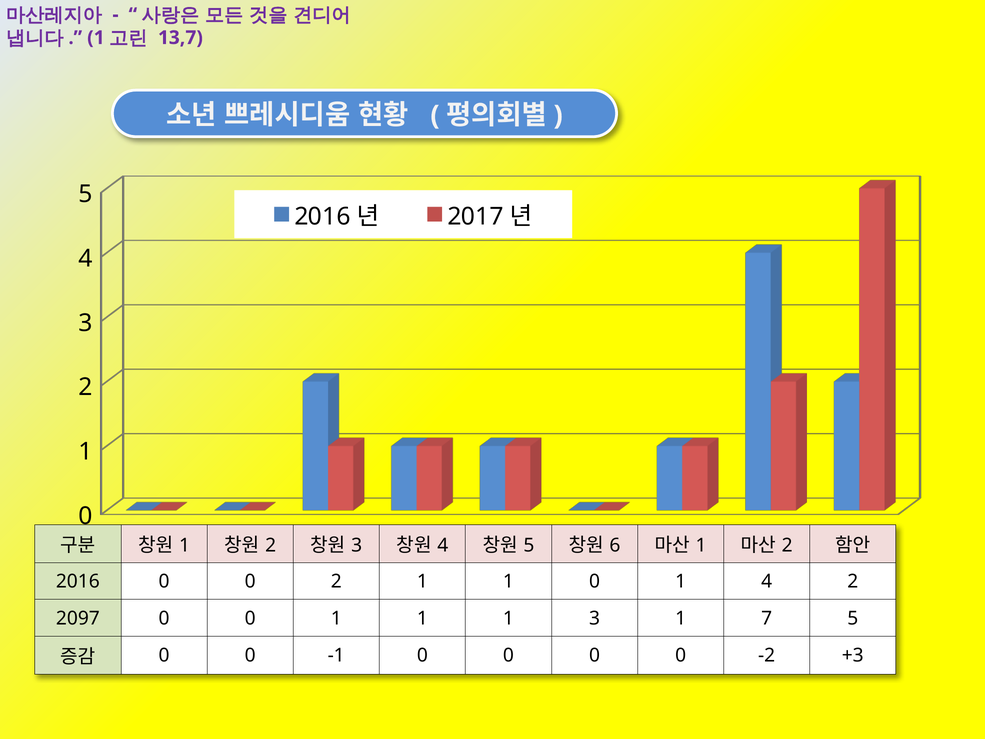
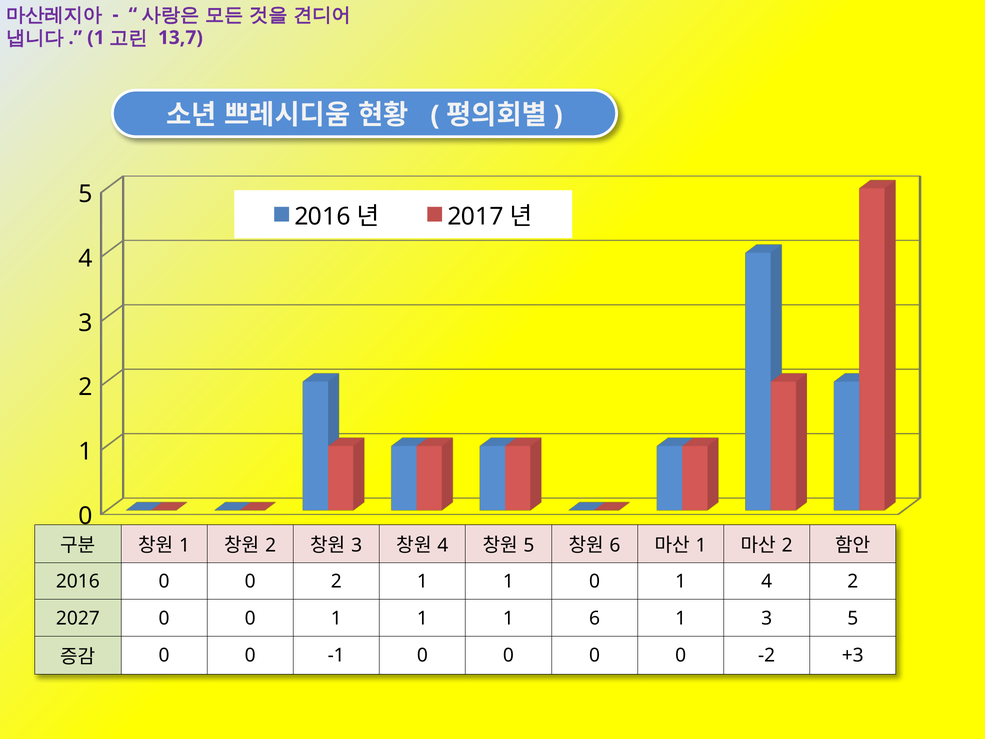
2097: 2097 -> 2027
1 3: 3 -> 6
1 7: 7 -> 3
